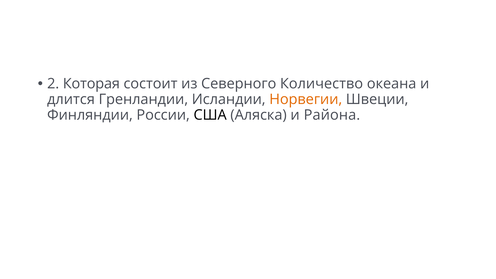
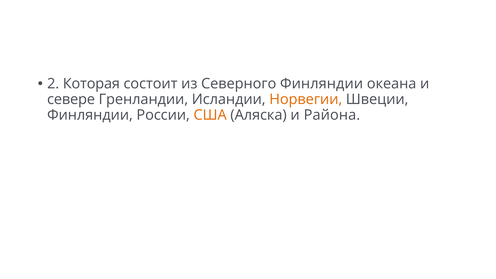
Северного Количество: Количество -> Финляндии
длится: длится -> севере
США colour: black -> orange
